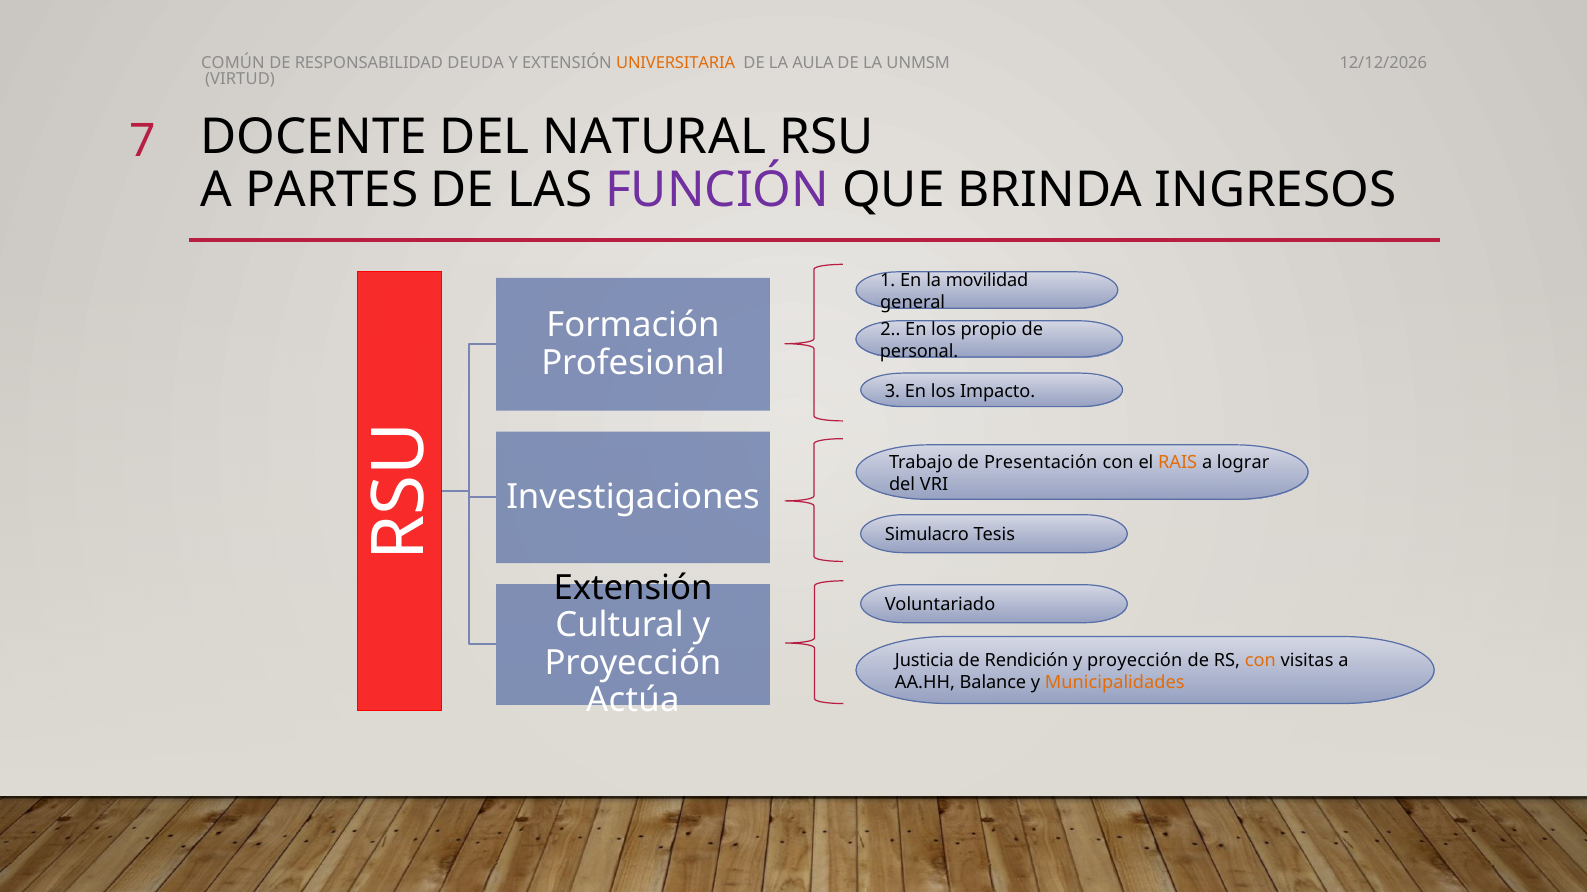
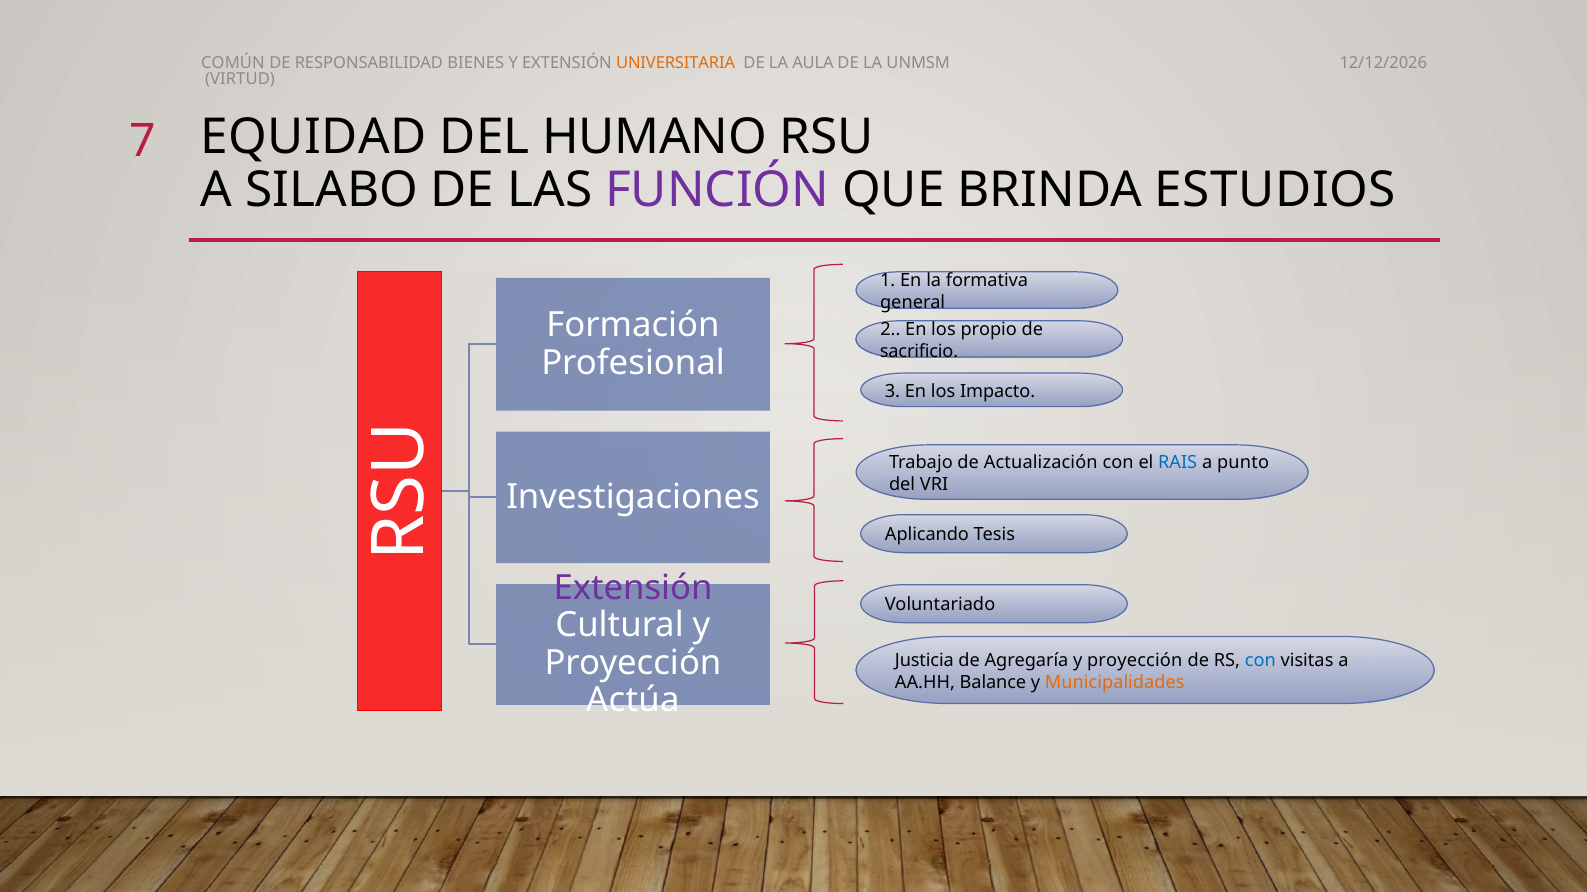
DEUDA: DEUDA -> BIENES
DOCENTE: DOCENTE -> EQUIDAD
NATURAL: NATURAL -> HUMANO
PARTES: PARTES -> SILABO
INGRESOS: INGRESOS -> ESTUDIOS
movilidad: movilidad -> formativa
personal: personal -> sacrificio
Presentación: Presentación -> Actualización
RAIS colour: orange -> blue
lograr: lograr -> punto
Simulacro: Simulacro -> Aplicando
Extensión at (633, 589) colour: black -> purple
Rendición: Rendición -> Agregaría
con at (1260, 661) colour: orange -> blue
